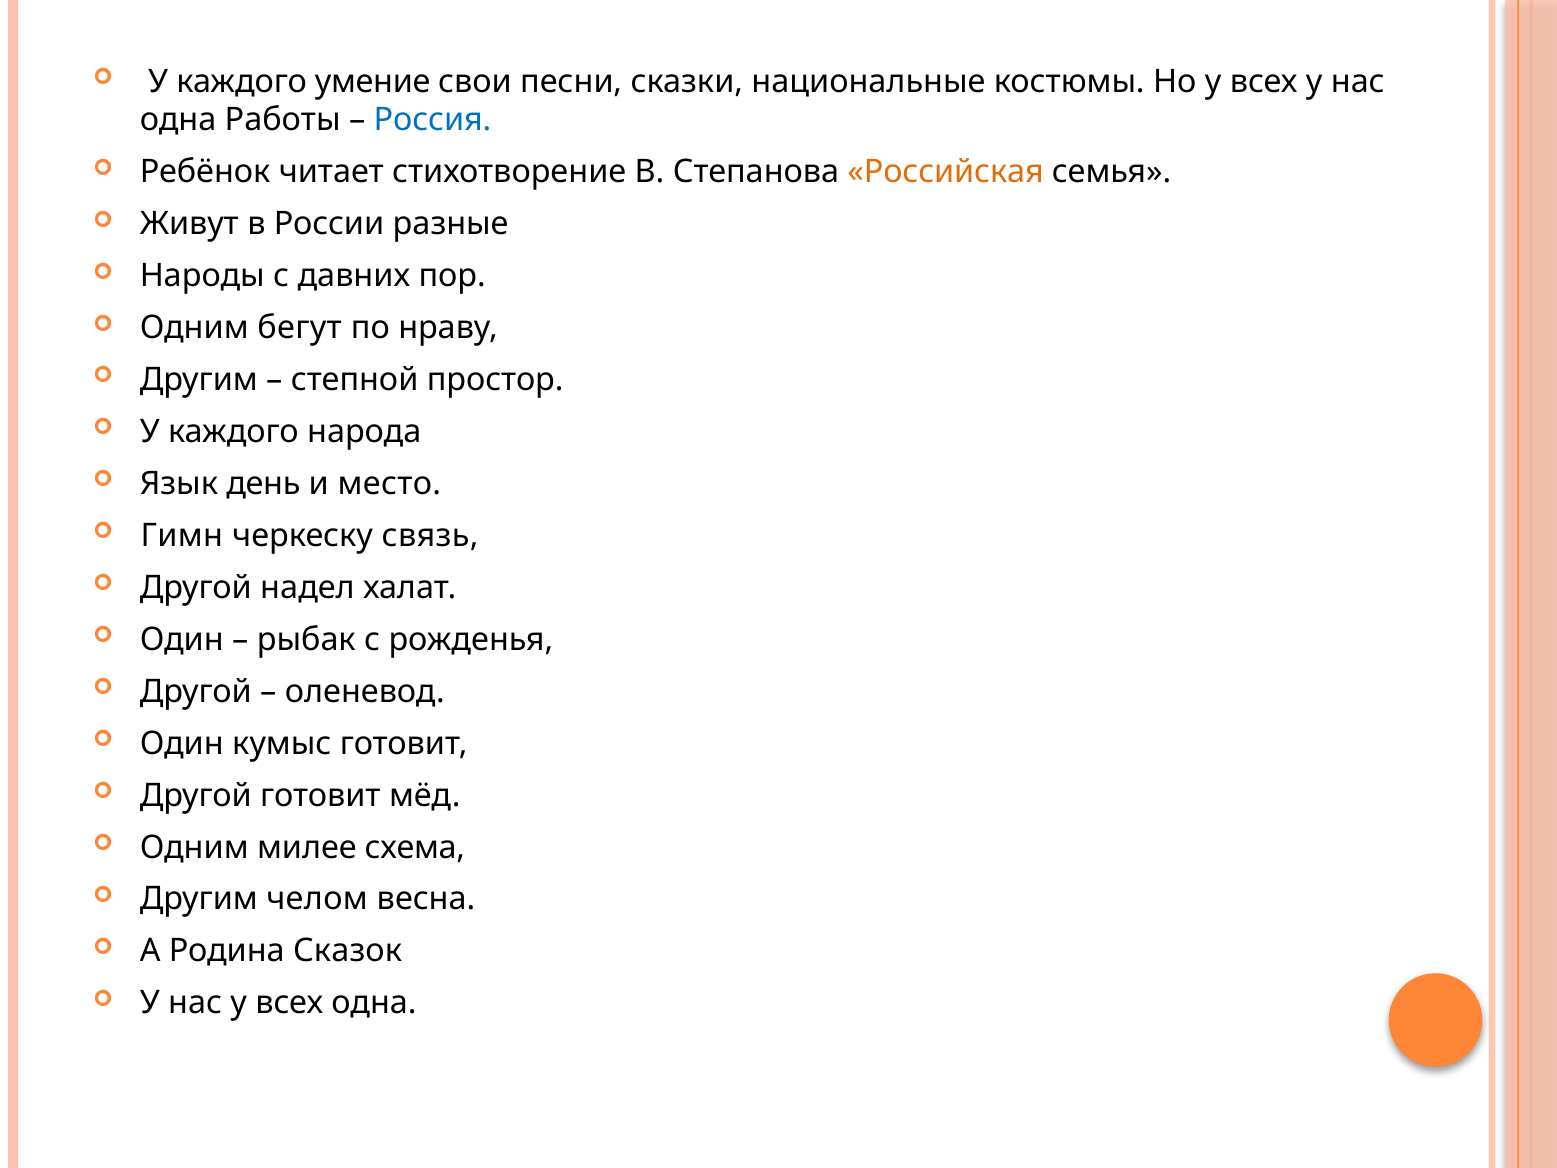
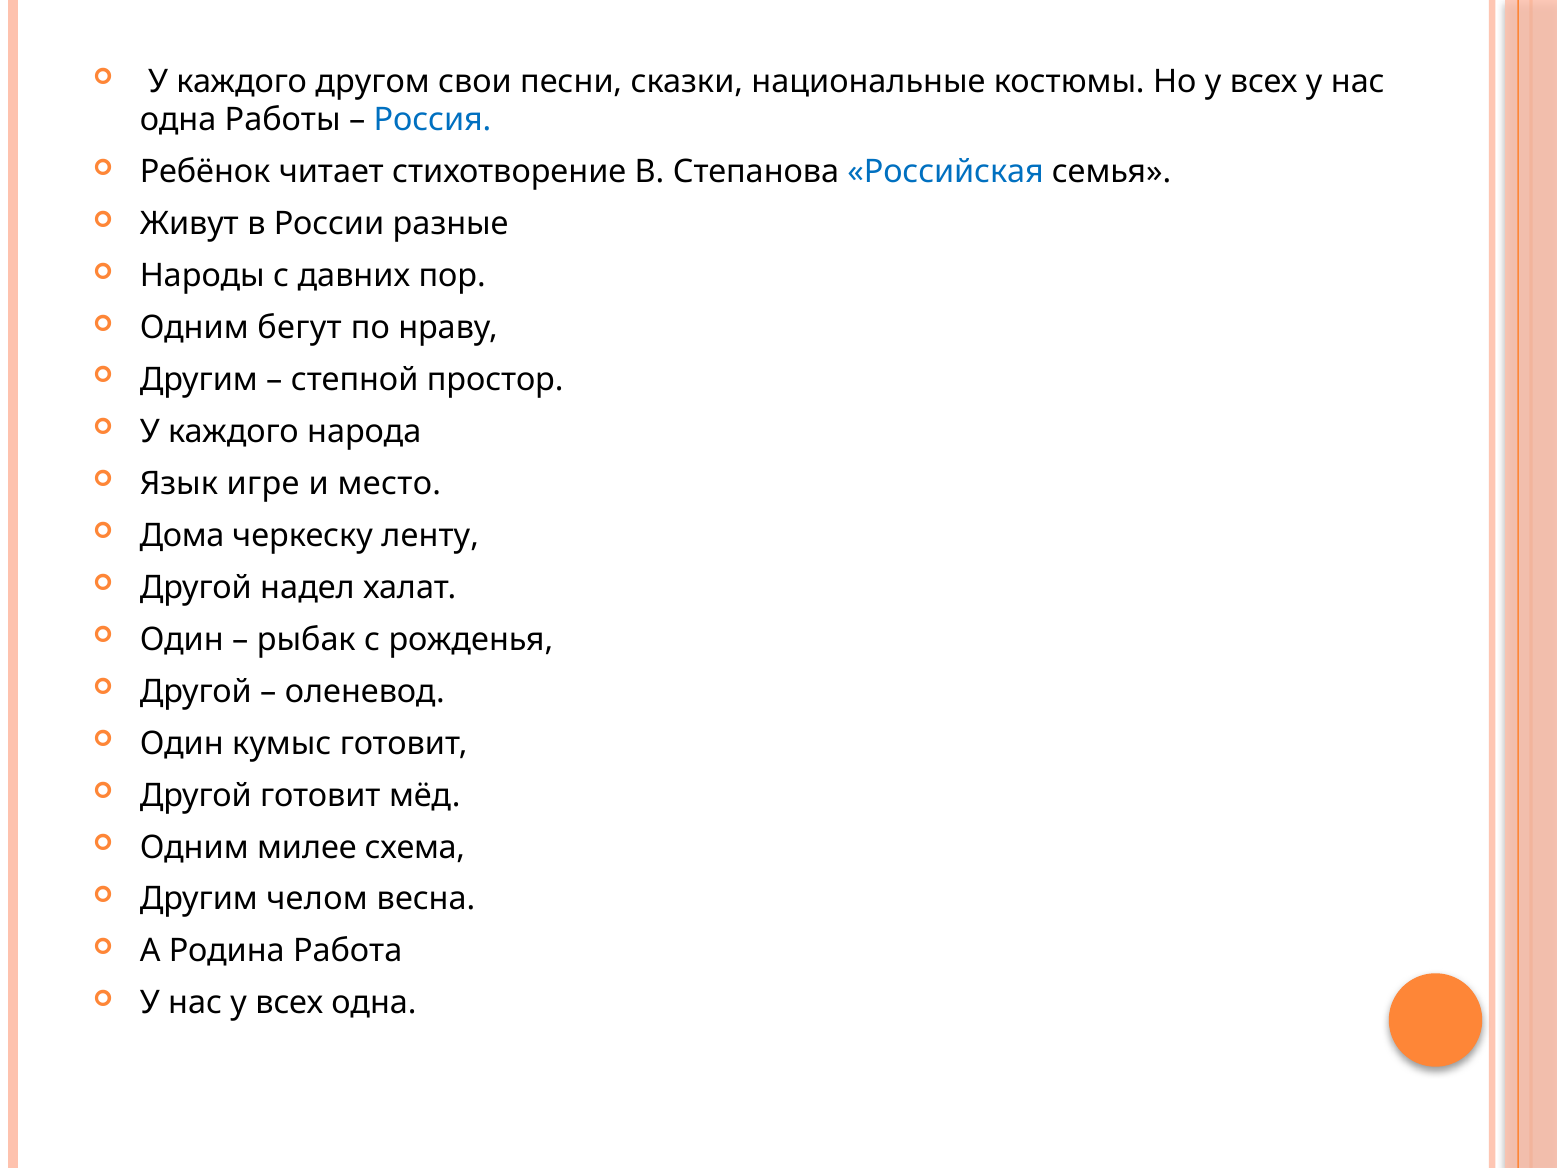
умение: умение -> другом
Российская colour: orange -> blue
день: день -> игре
Гимн: Гимн -> Дома
связь: связь -> ленту
Сказок: Сказок -> Работа
